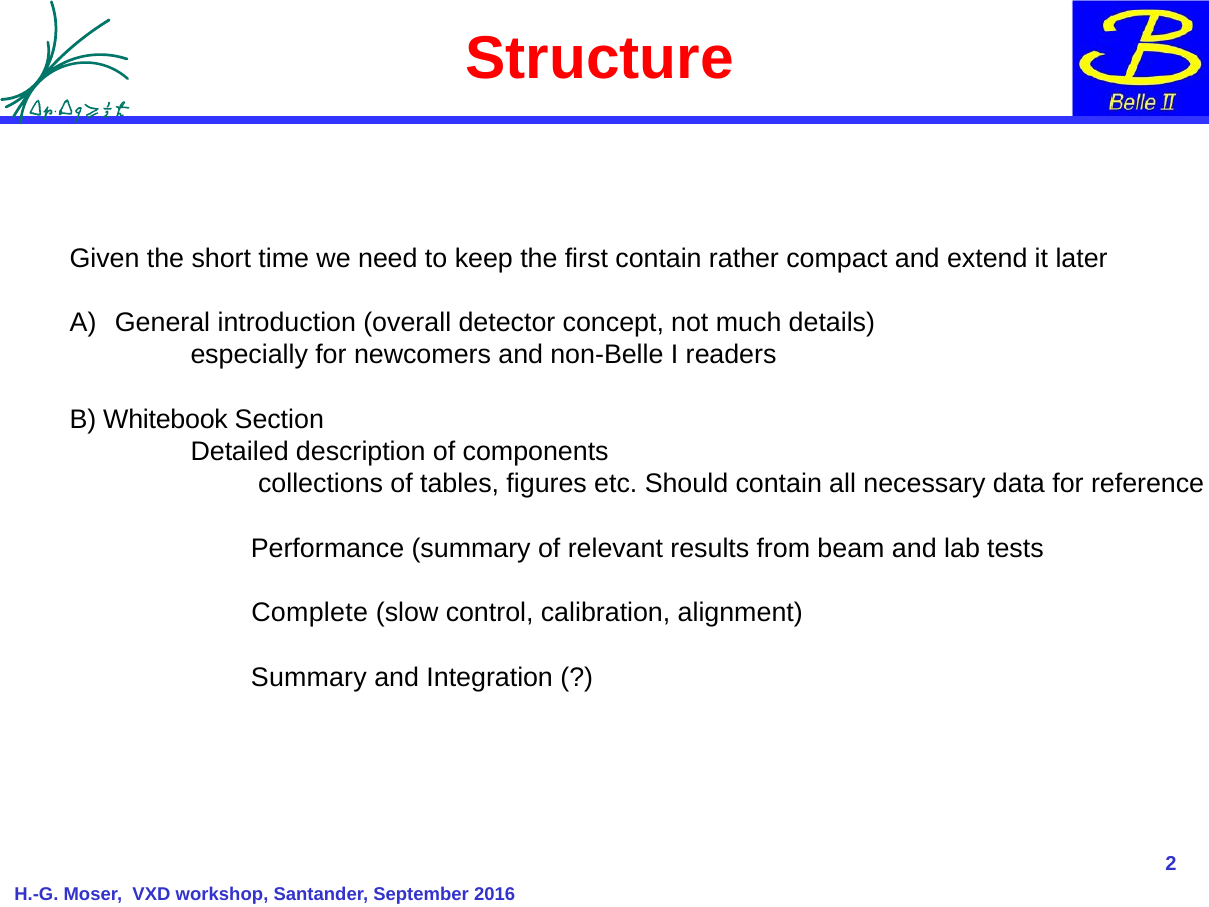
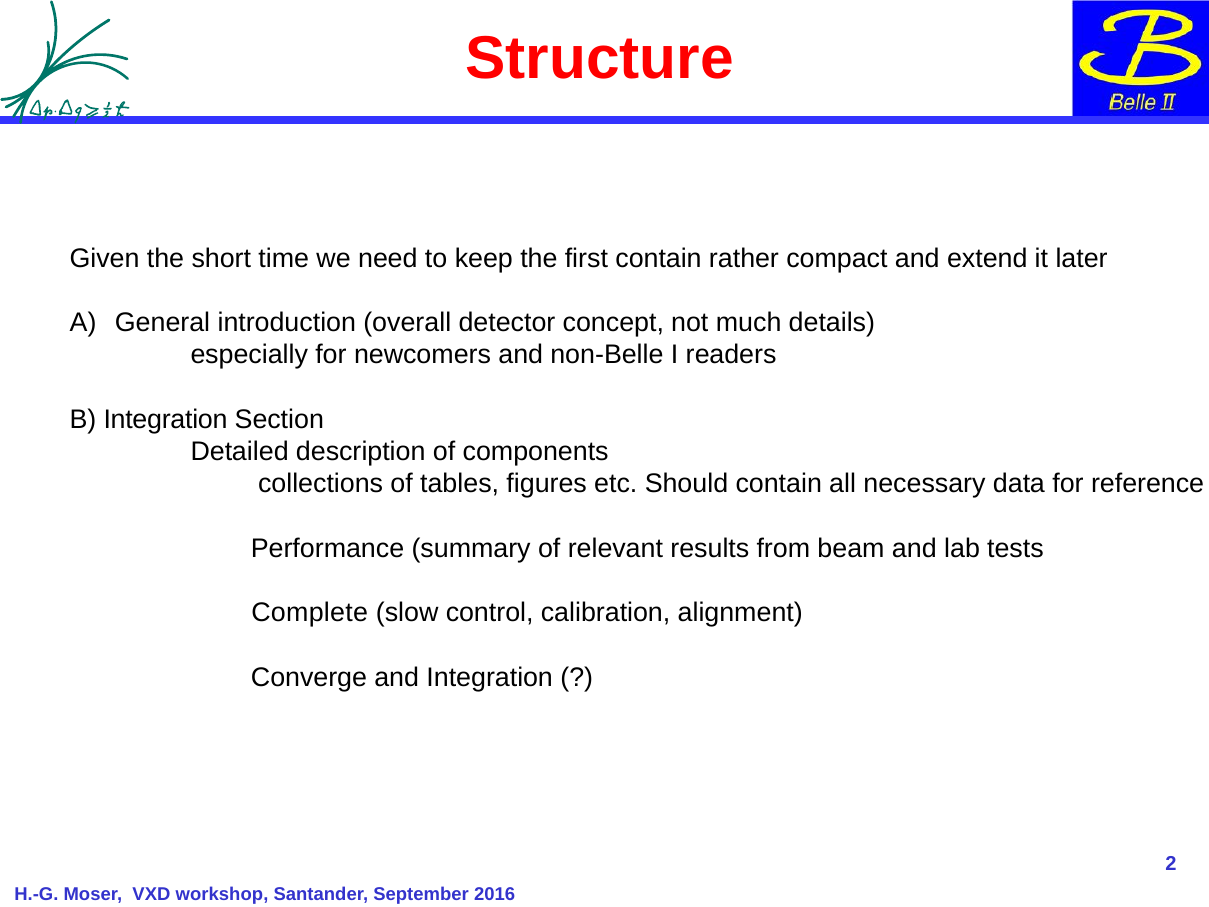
B Whitebook: Whitebook -> Integration
Summary at (309, 677): Summary -> Converge
